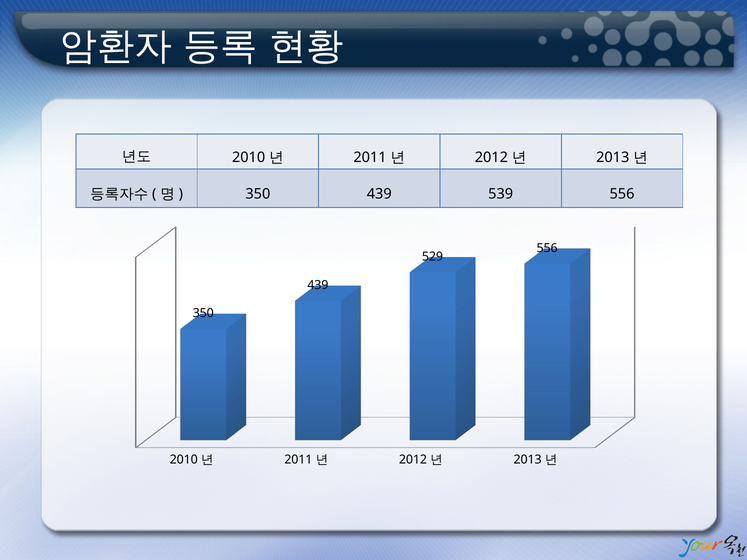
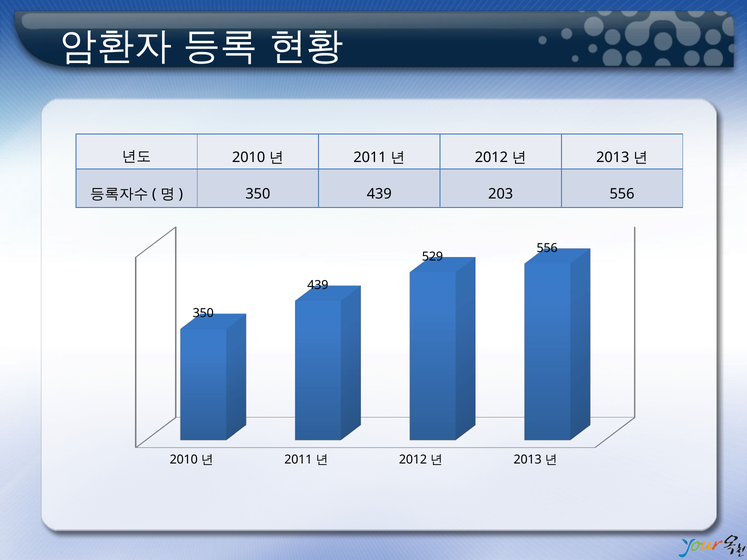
539: 539 -> 203
